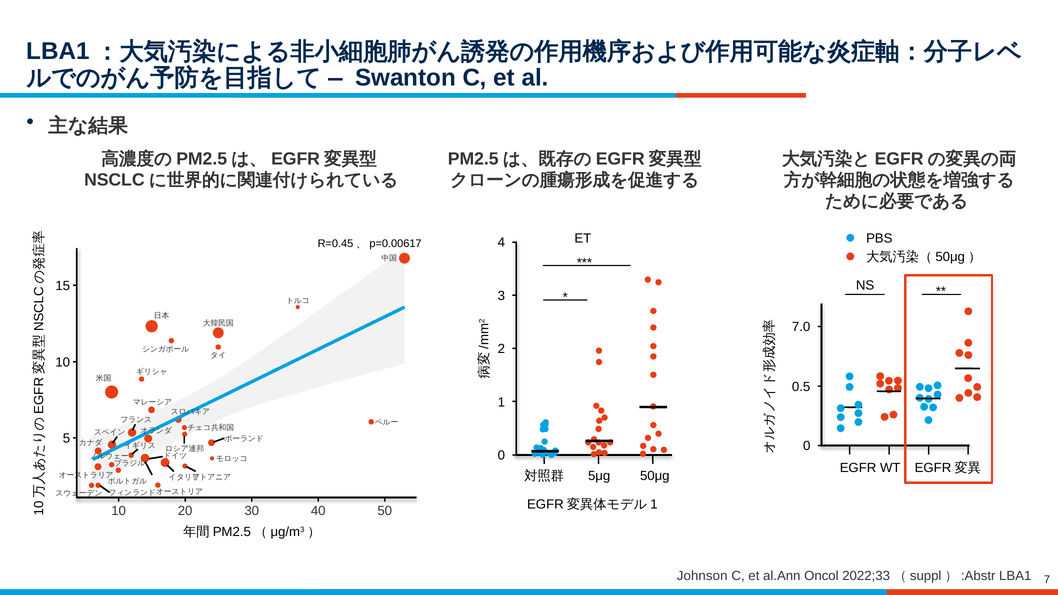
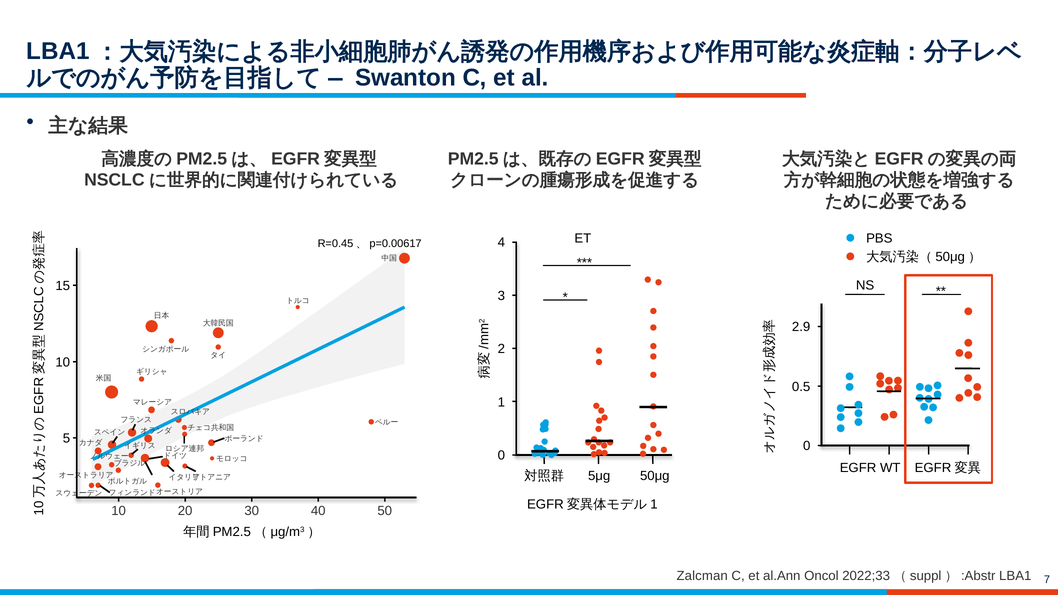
7.0: 7.0 -> 2.9
Johnson: Johnson -> Zalcman
